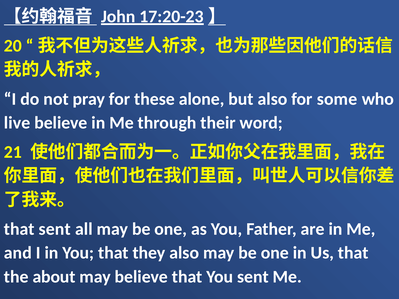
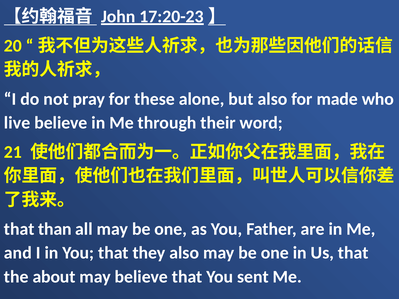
some: some -> made
that sent: sent -> than
